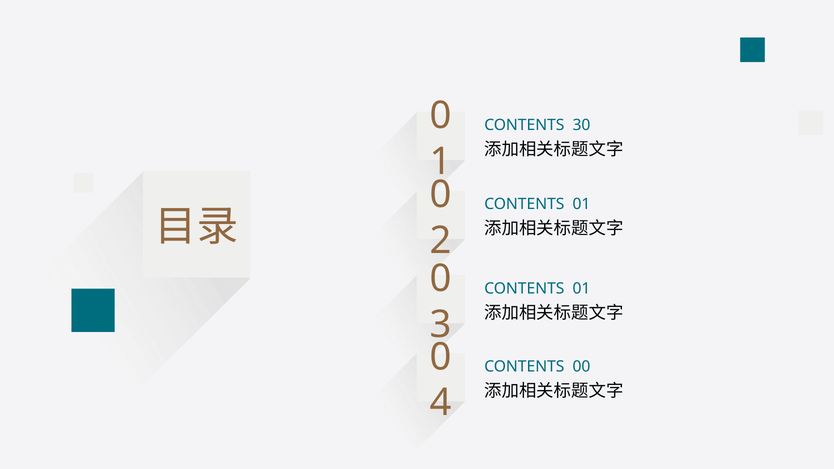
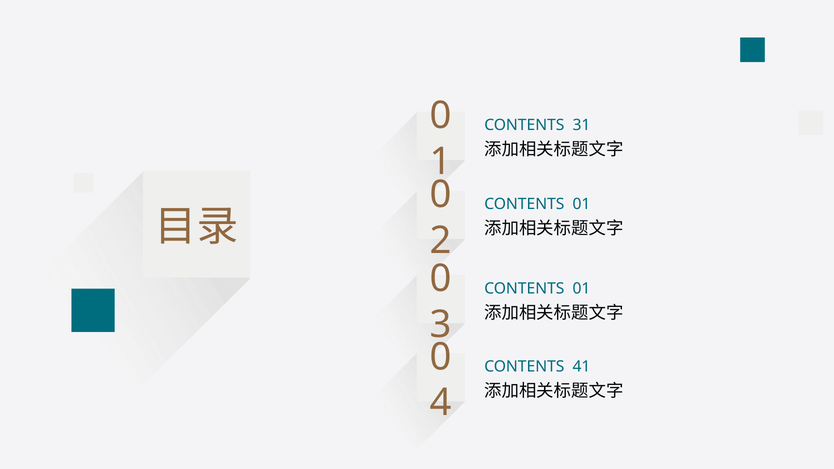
30: 30 -> 31
00: 00 -> 41
